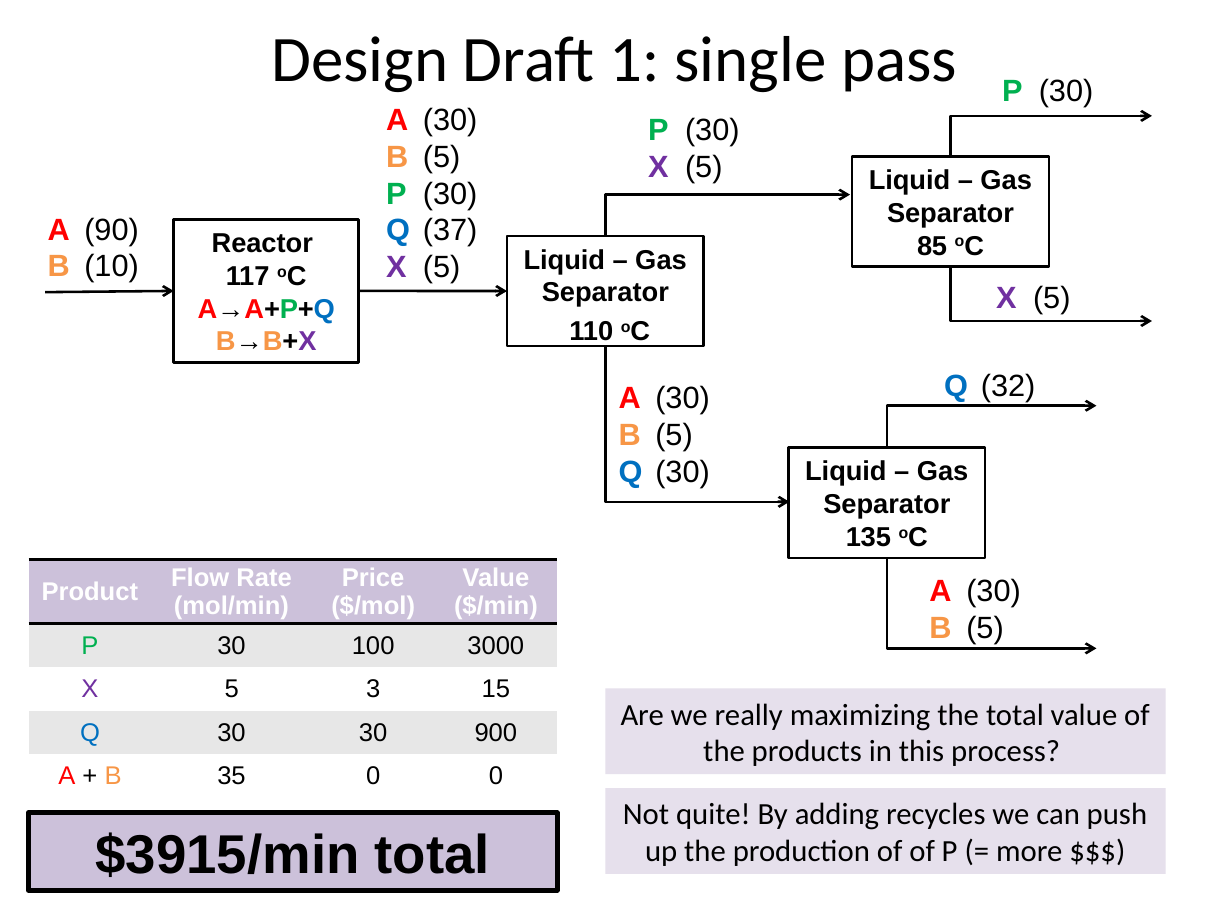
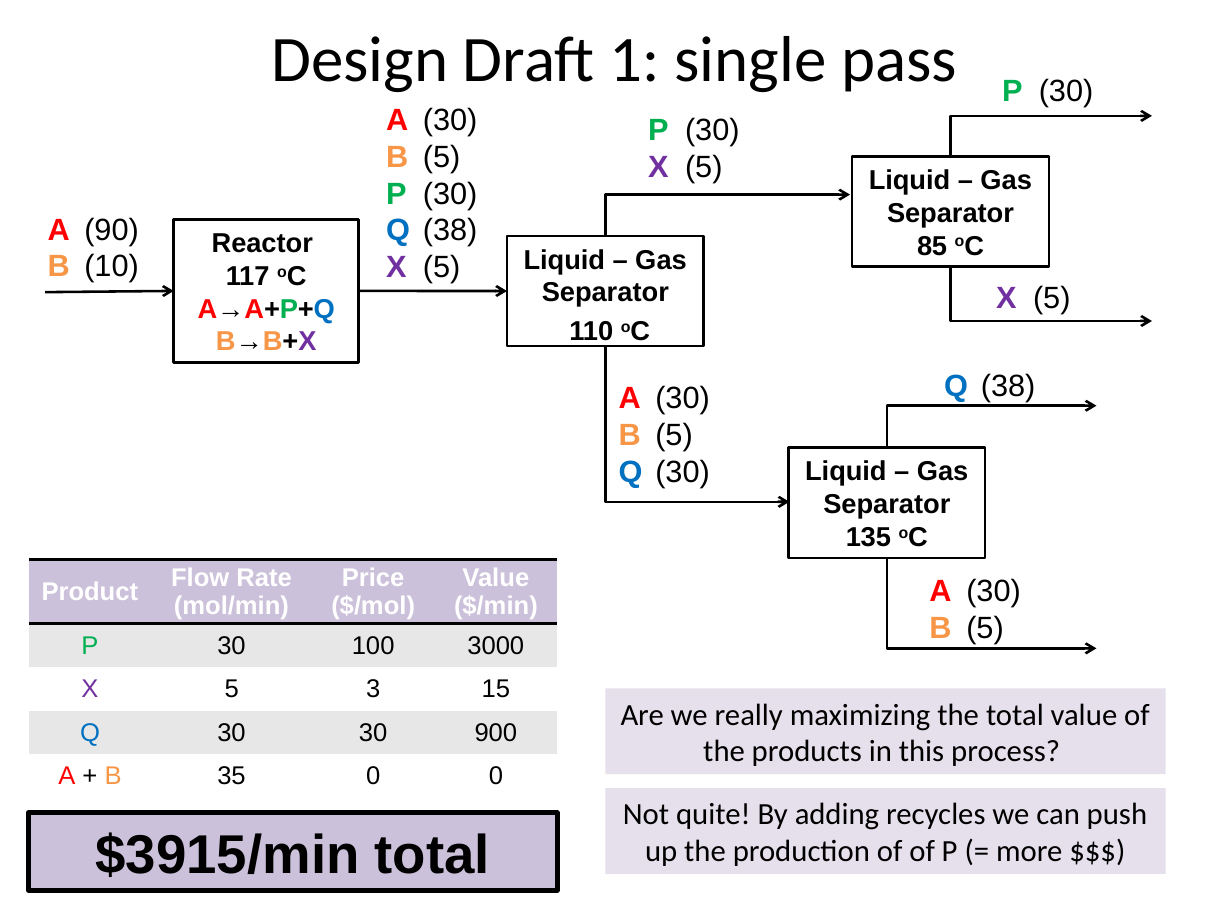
37 at (450, 231): 37 -> 38
32 at (1008, 386): 32 -> 38
